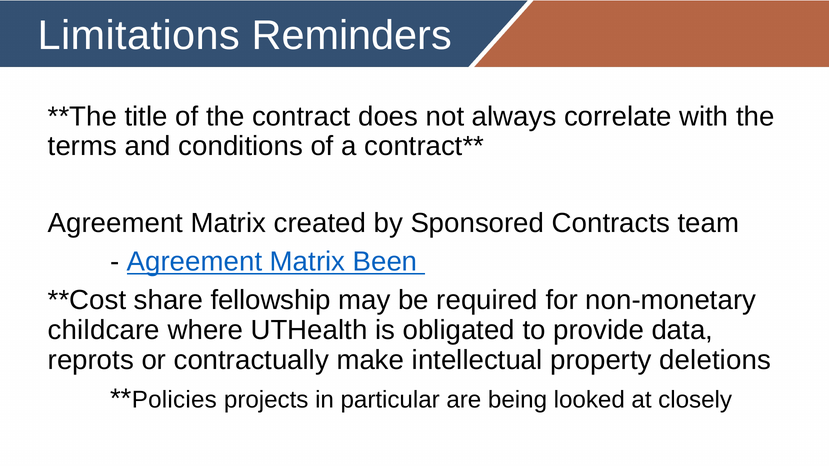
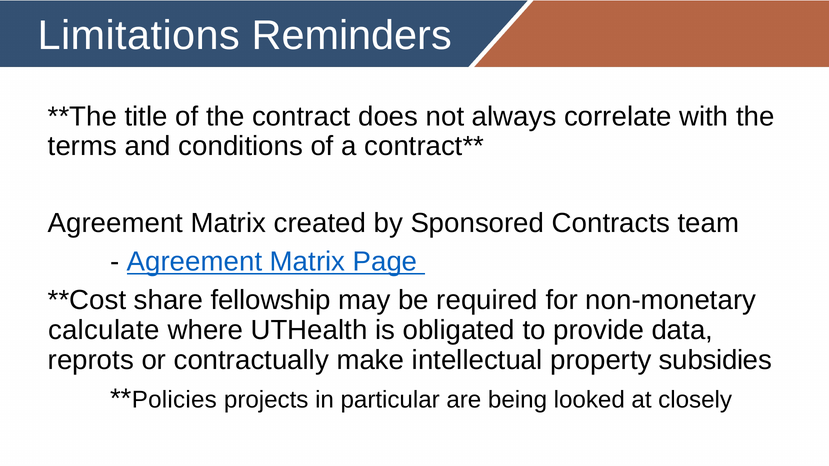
Been: Been -> Page
childcare: childcare -> calculate
deletions: deletions -> subsidies
